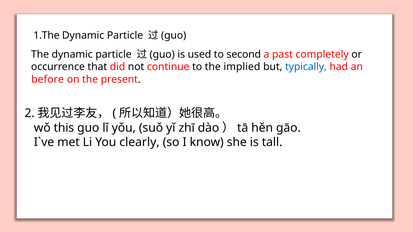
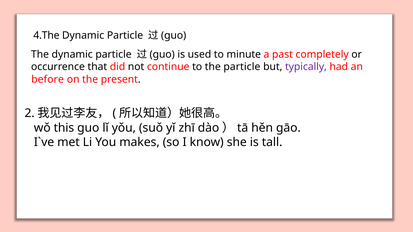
1.The: 1.The -> 4.The
second: second -> minute
the implied: implied -> particle
typically colour: blue -> purple
clearly: clearly -> makes
